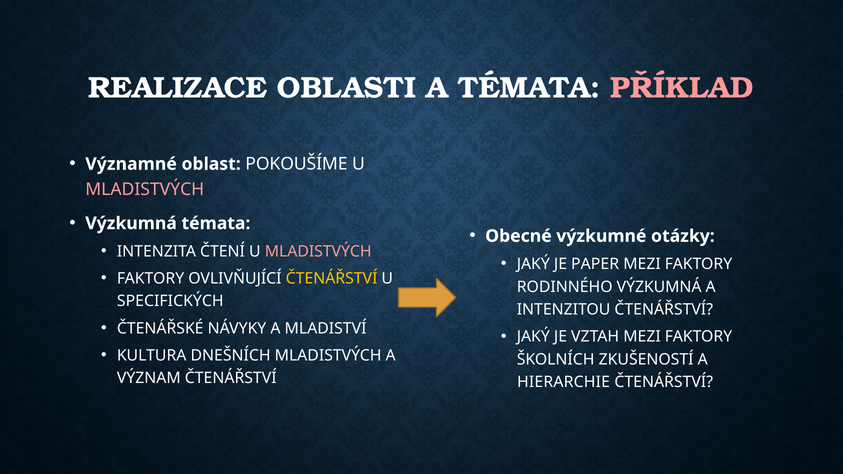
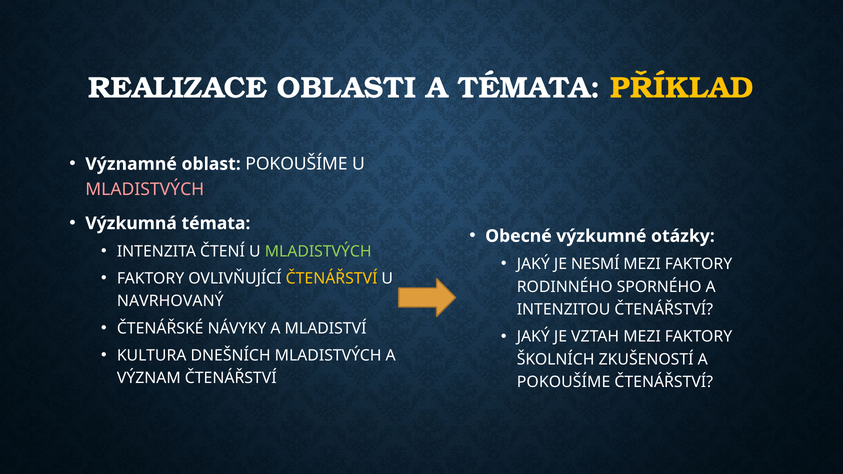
PŘÍKLAD colour: pink -> yellow
MLADISTVÝCH at (318, 251) colour: pink -> light green
PAPER: PAPER -> NESMÍ
RODINNÉHO VÝZKUMNÁ: VÝZKUMNÁ -> SPORNÉHO
SPECIFICKÝCH: SPECIFICKÝCH -> NAVRHOVANÝ
HIERARCHIE at (564, 382): HIERARCHIE -> POKOUŠÍME
